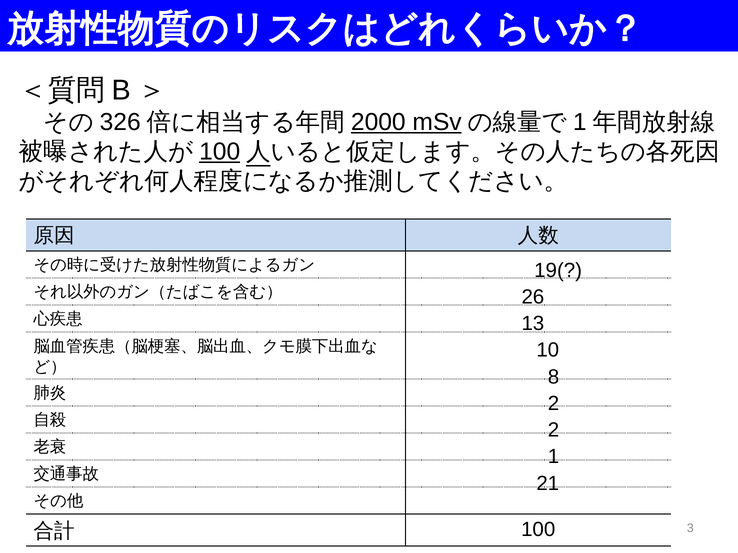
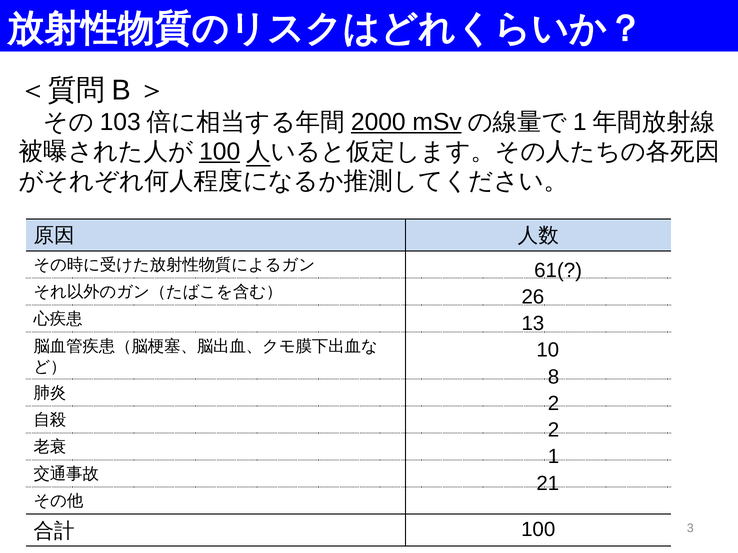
326: 326 -> 103
19(: 19( -> 61(
